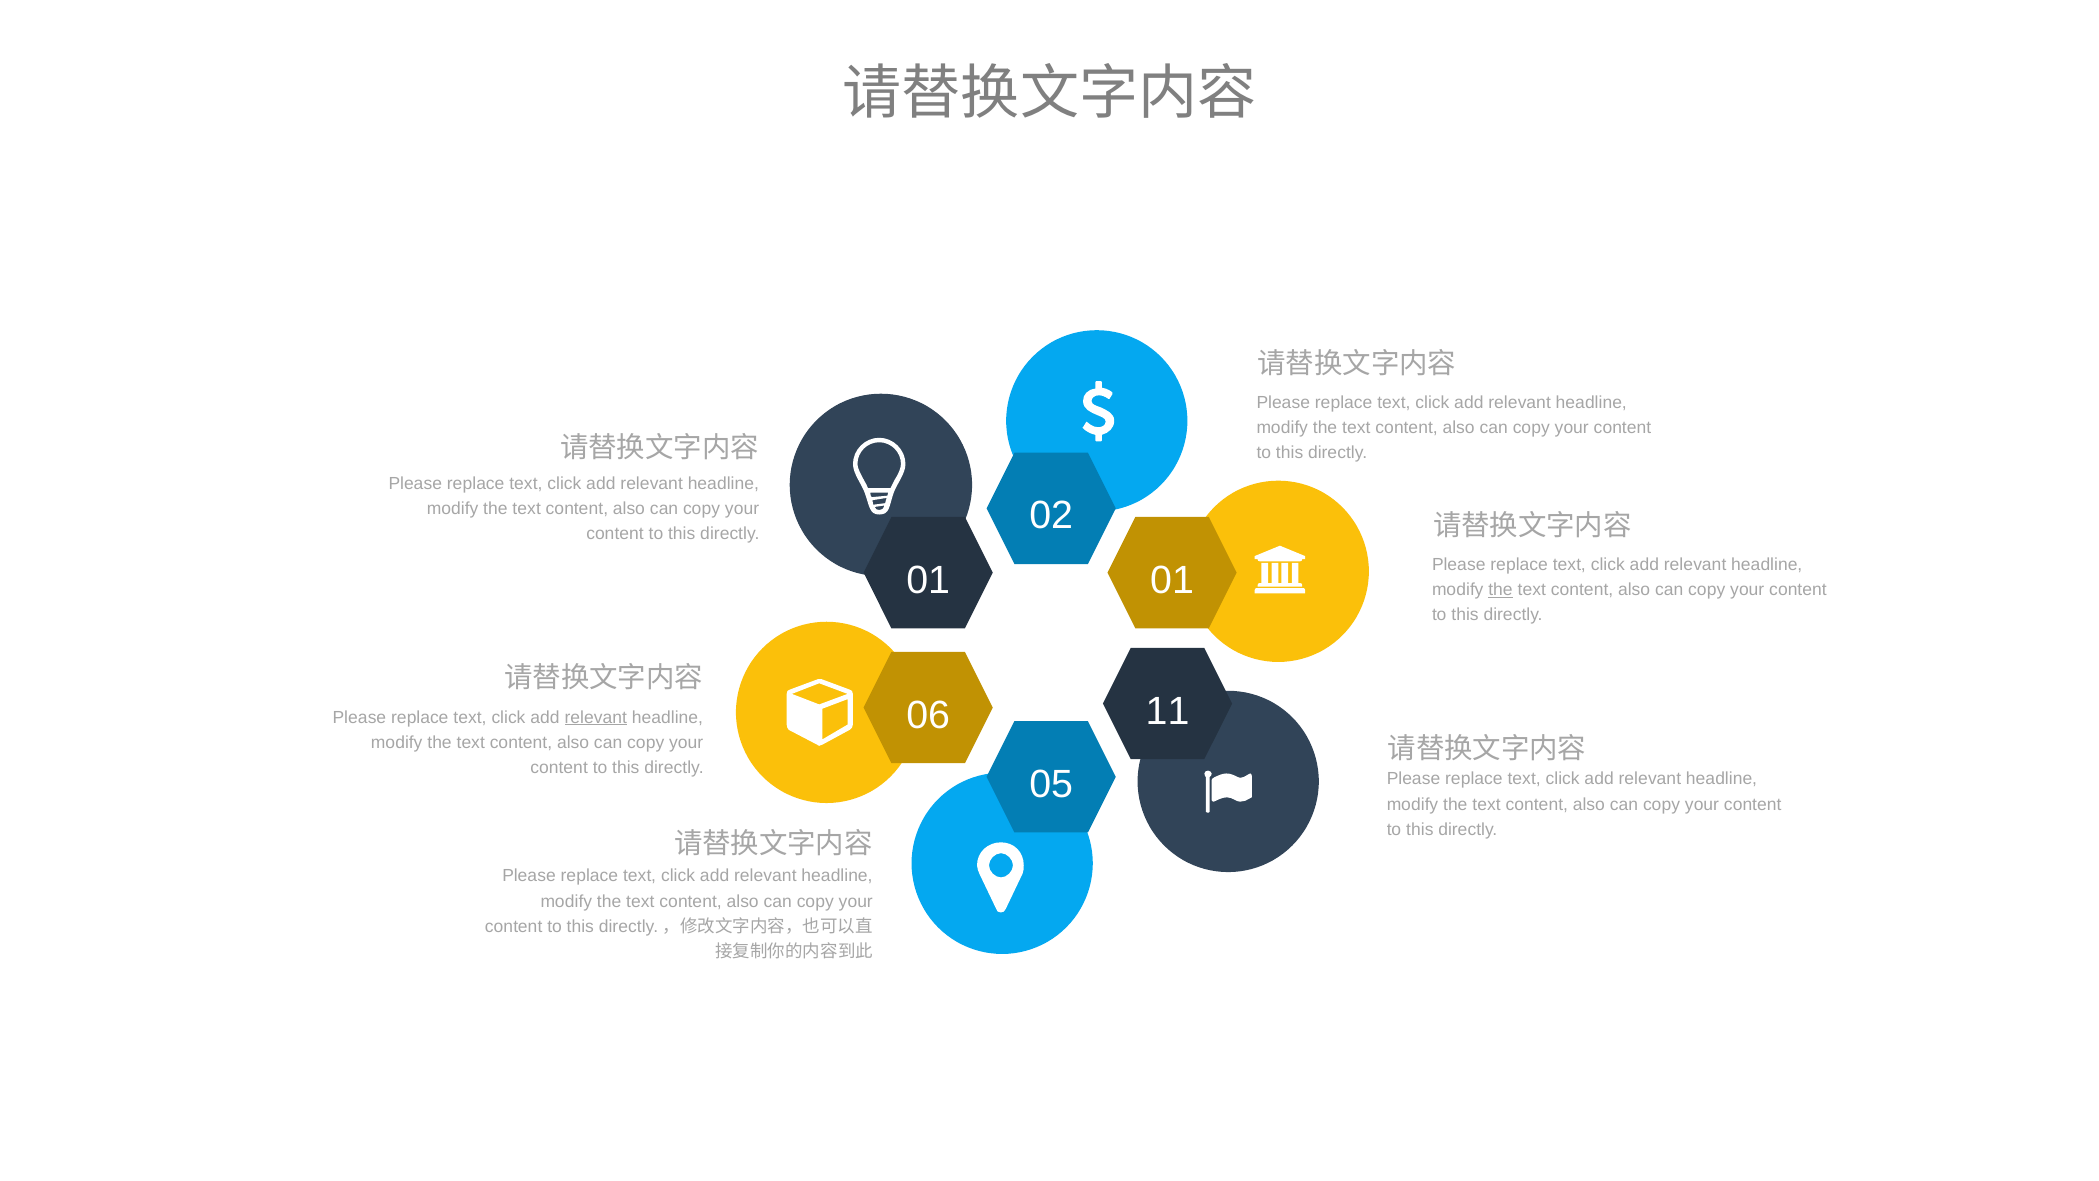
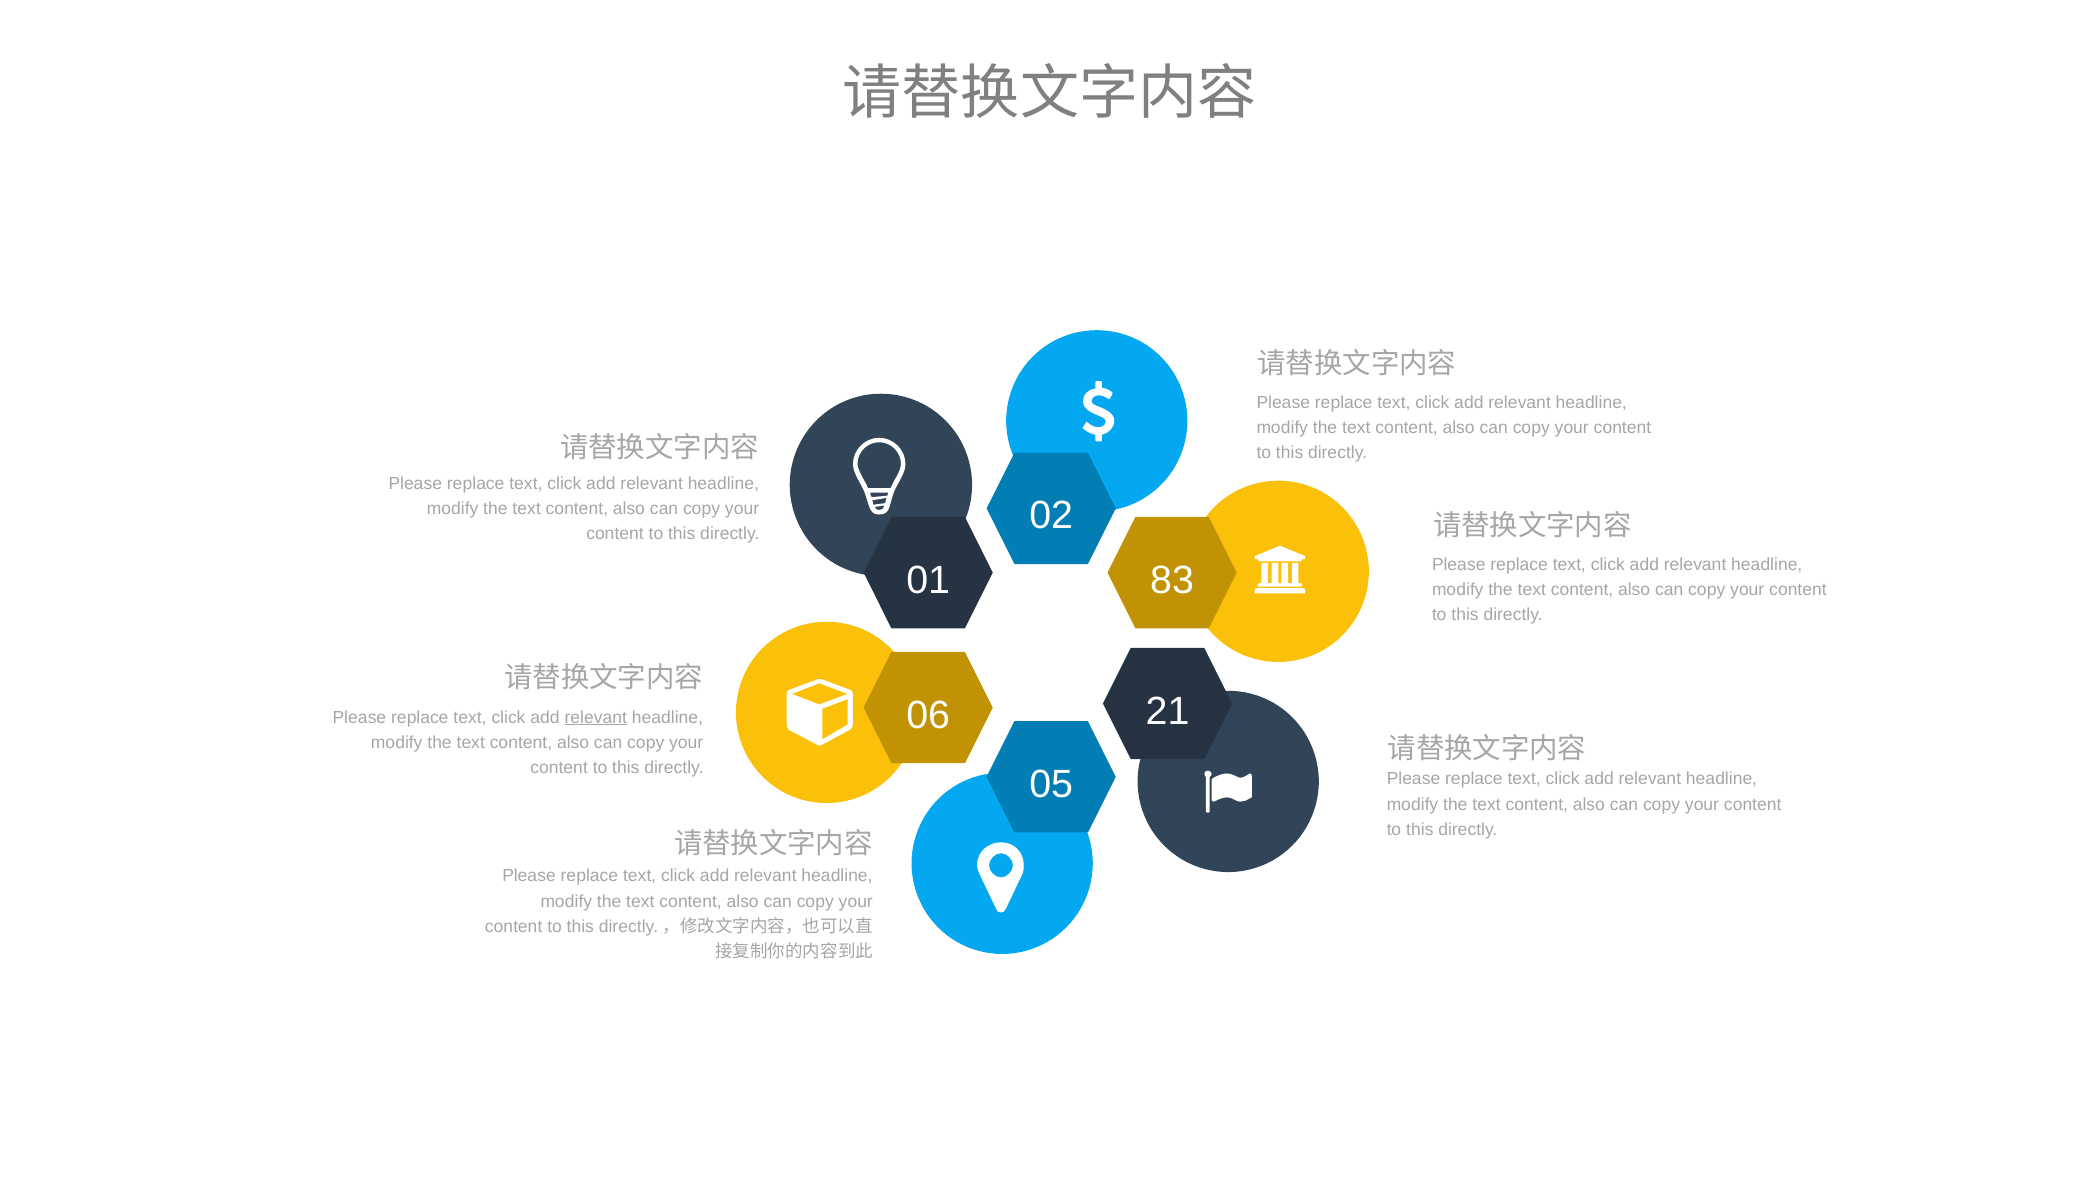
01 01: 01 -> 83
the at (1500, 590) underline: present -> none
11: 11 -> 21
